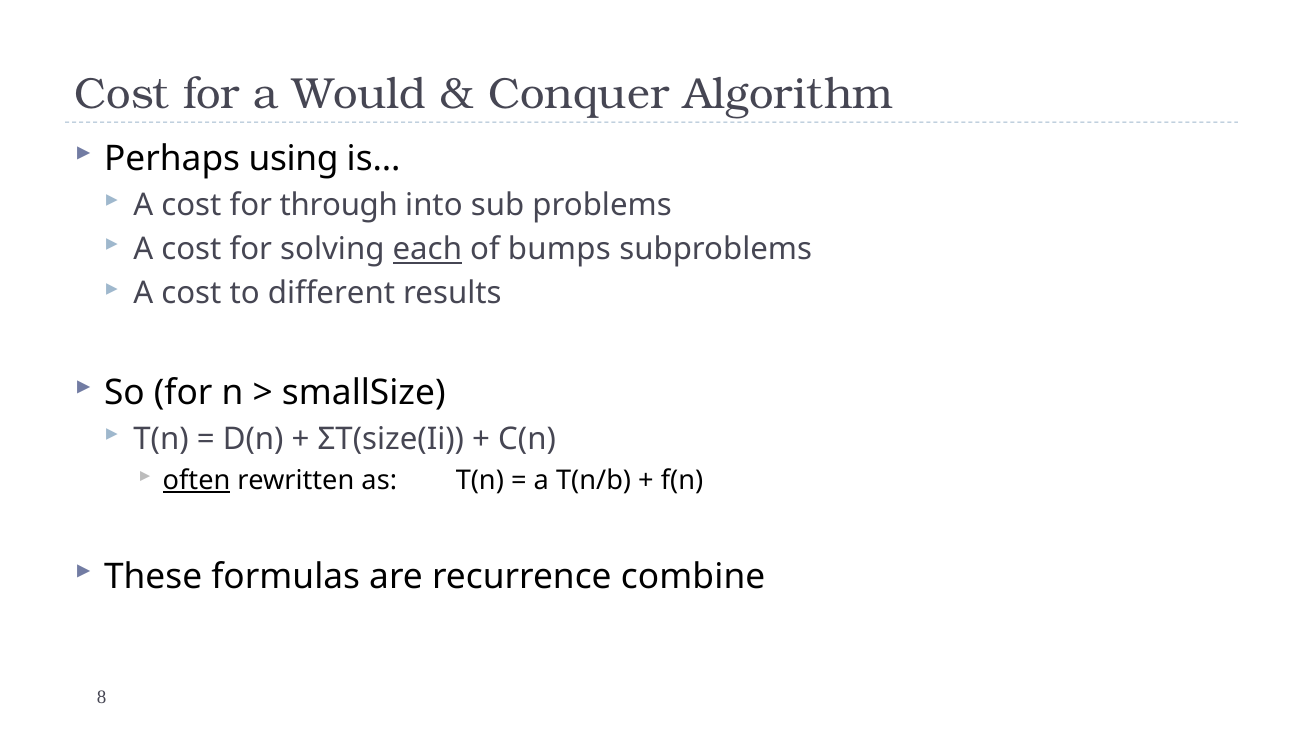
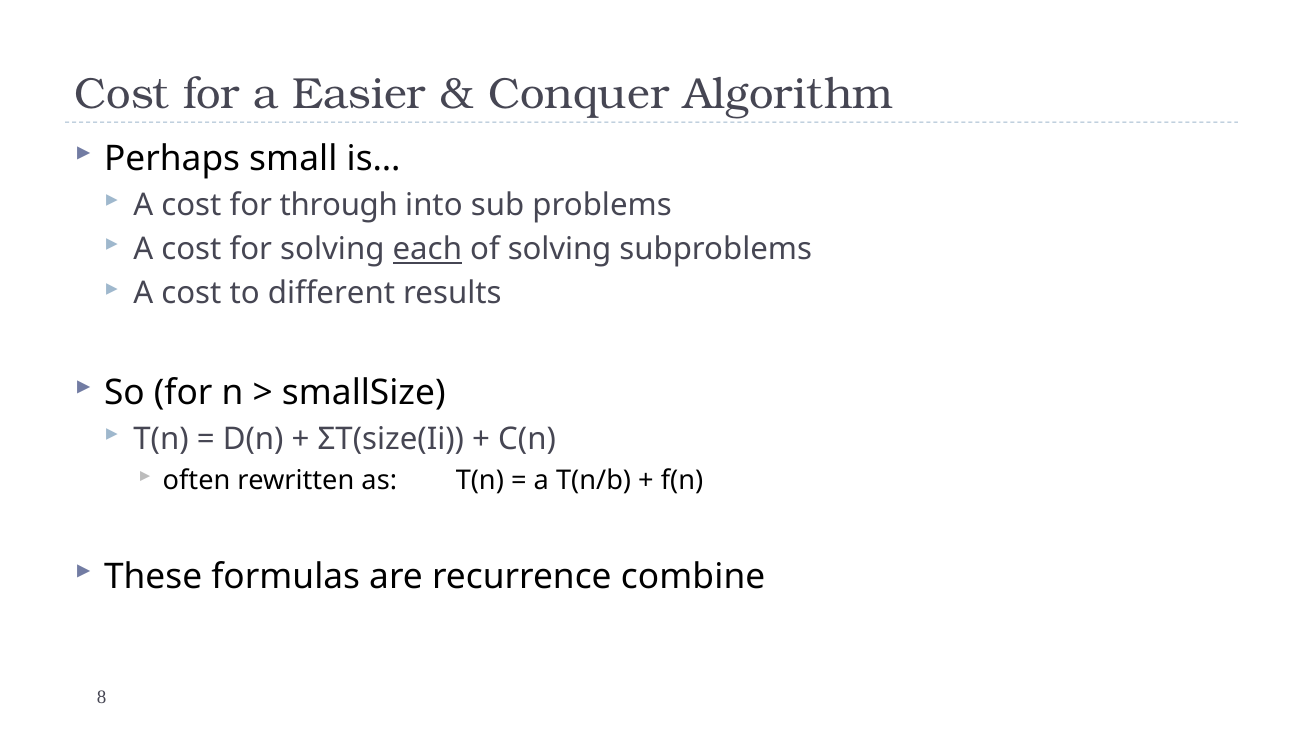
Would: Would -> Easier
using: using -> small
of bumps: bumps -> solving
often underline: present -> none
